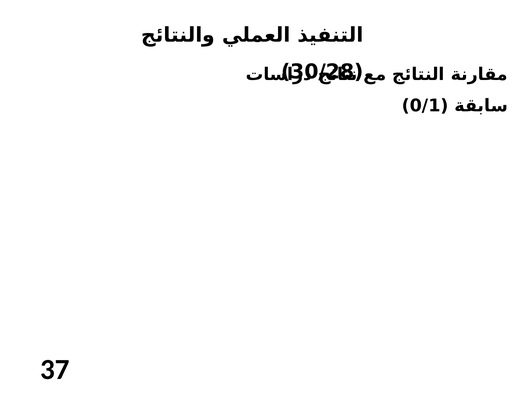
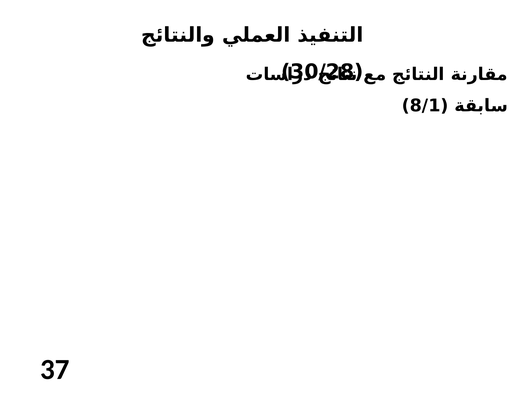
0/1: 0/1 -> 8/1
